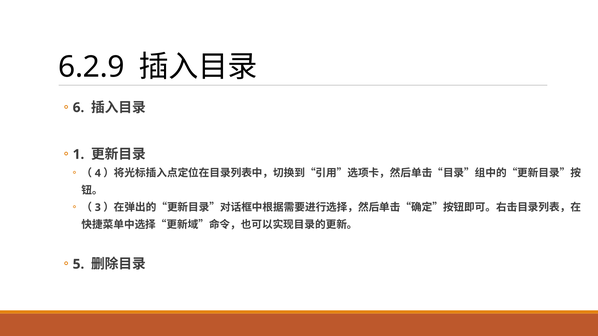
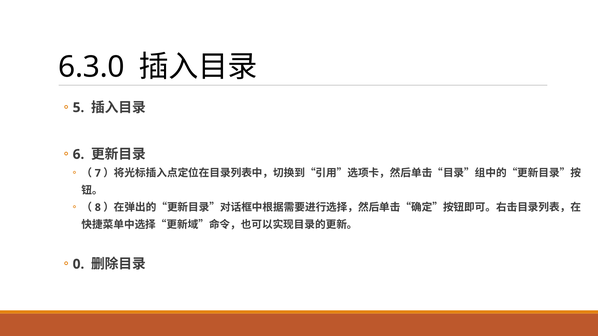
6.2.9: 6.2.9 -> 6.3.0
6: 6 -> 5
1: 1 -> 6
4: 4 -> 7
3: 3 -> 8
5: 5 -> 0
